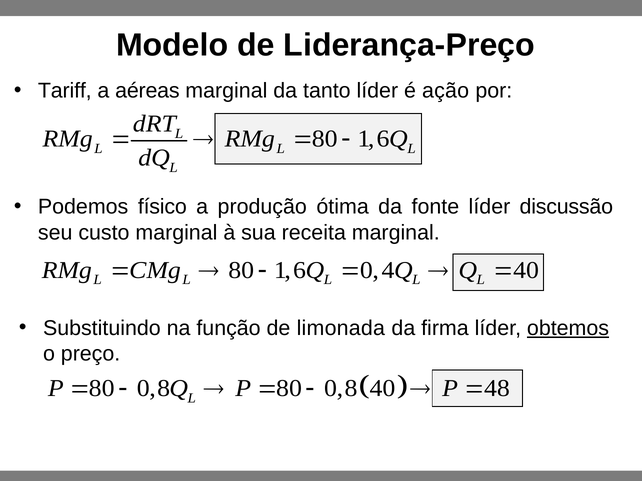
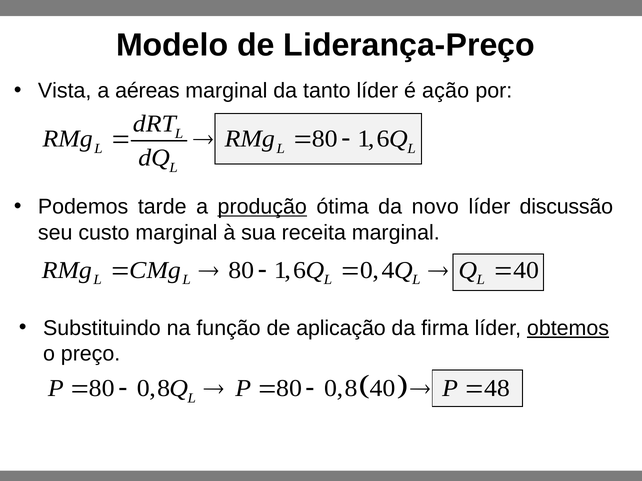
Tariff: Tariff -> Vista
físico: físico -> tarde
produção underline: none -> present
fonte: fonte -> novo
limonada: limonada -> aplicação
